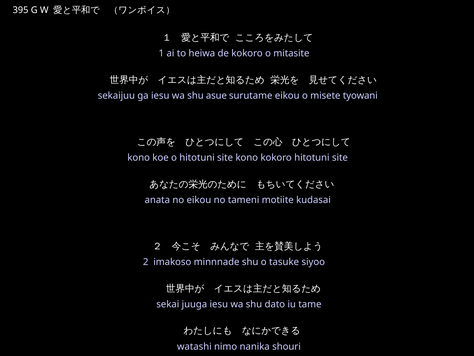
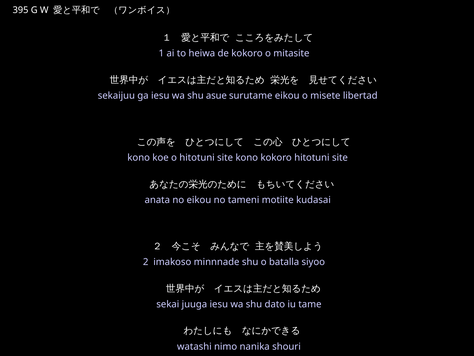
tyowani: tyowani -> libertad
tasuke: tasuke -> batalla
